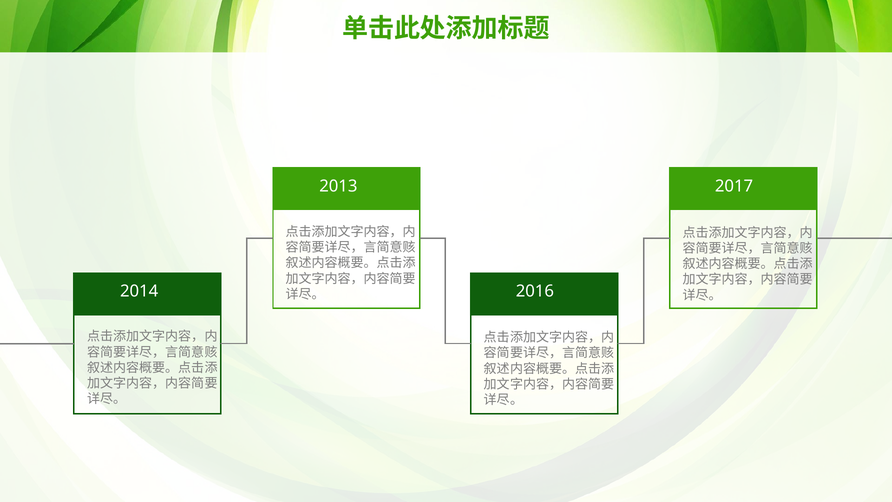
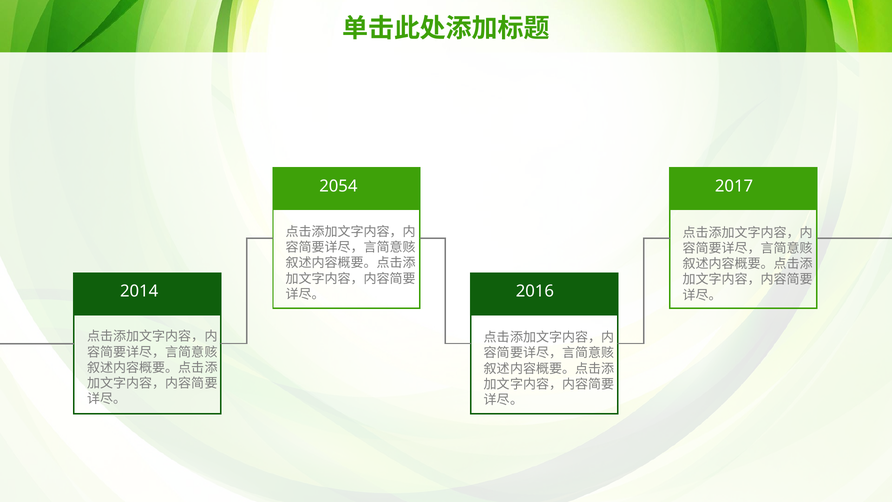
2013: 2013 -> 2054
